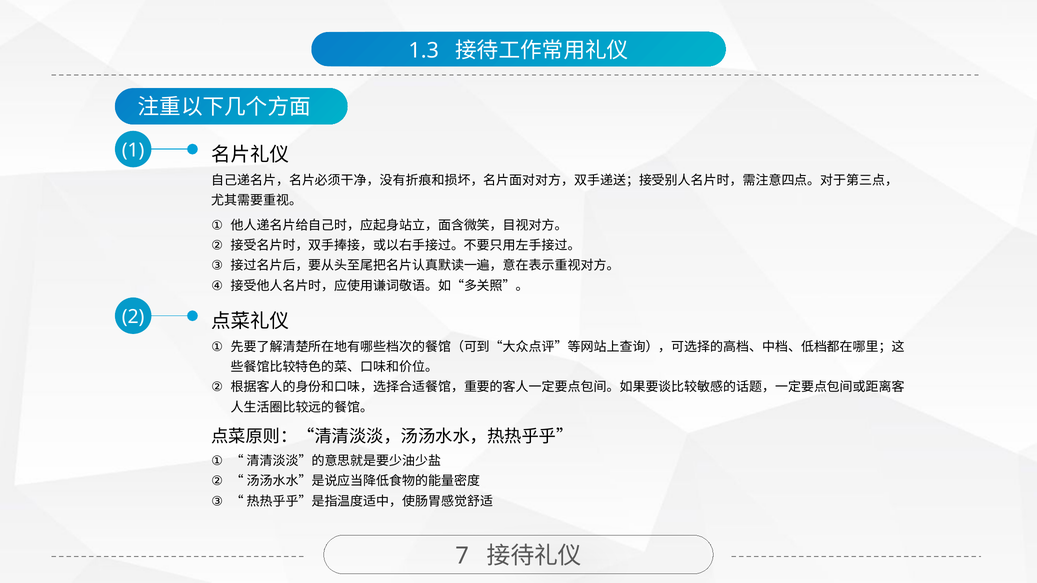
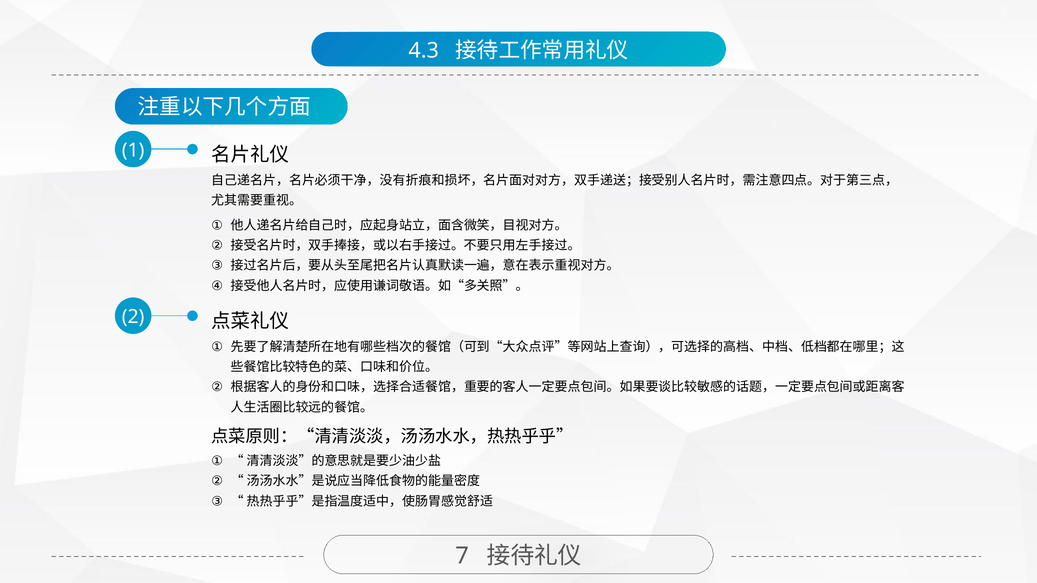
1.3: 1.3 -> 4.3
